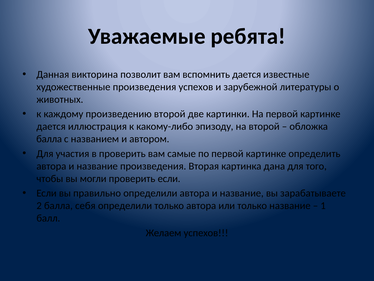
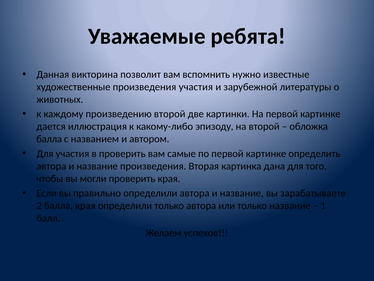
вспомнить дается: дается -> нужно
произведения успехов: успехов -> участия
проверить если: если -> края
балла себя: себя -> края
